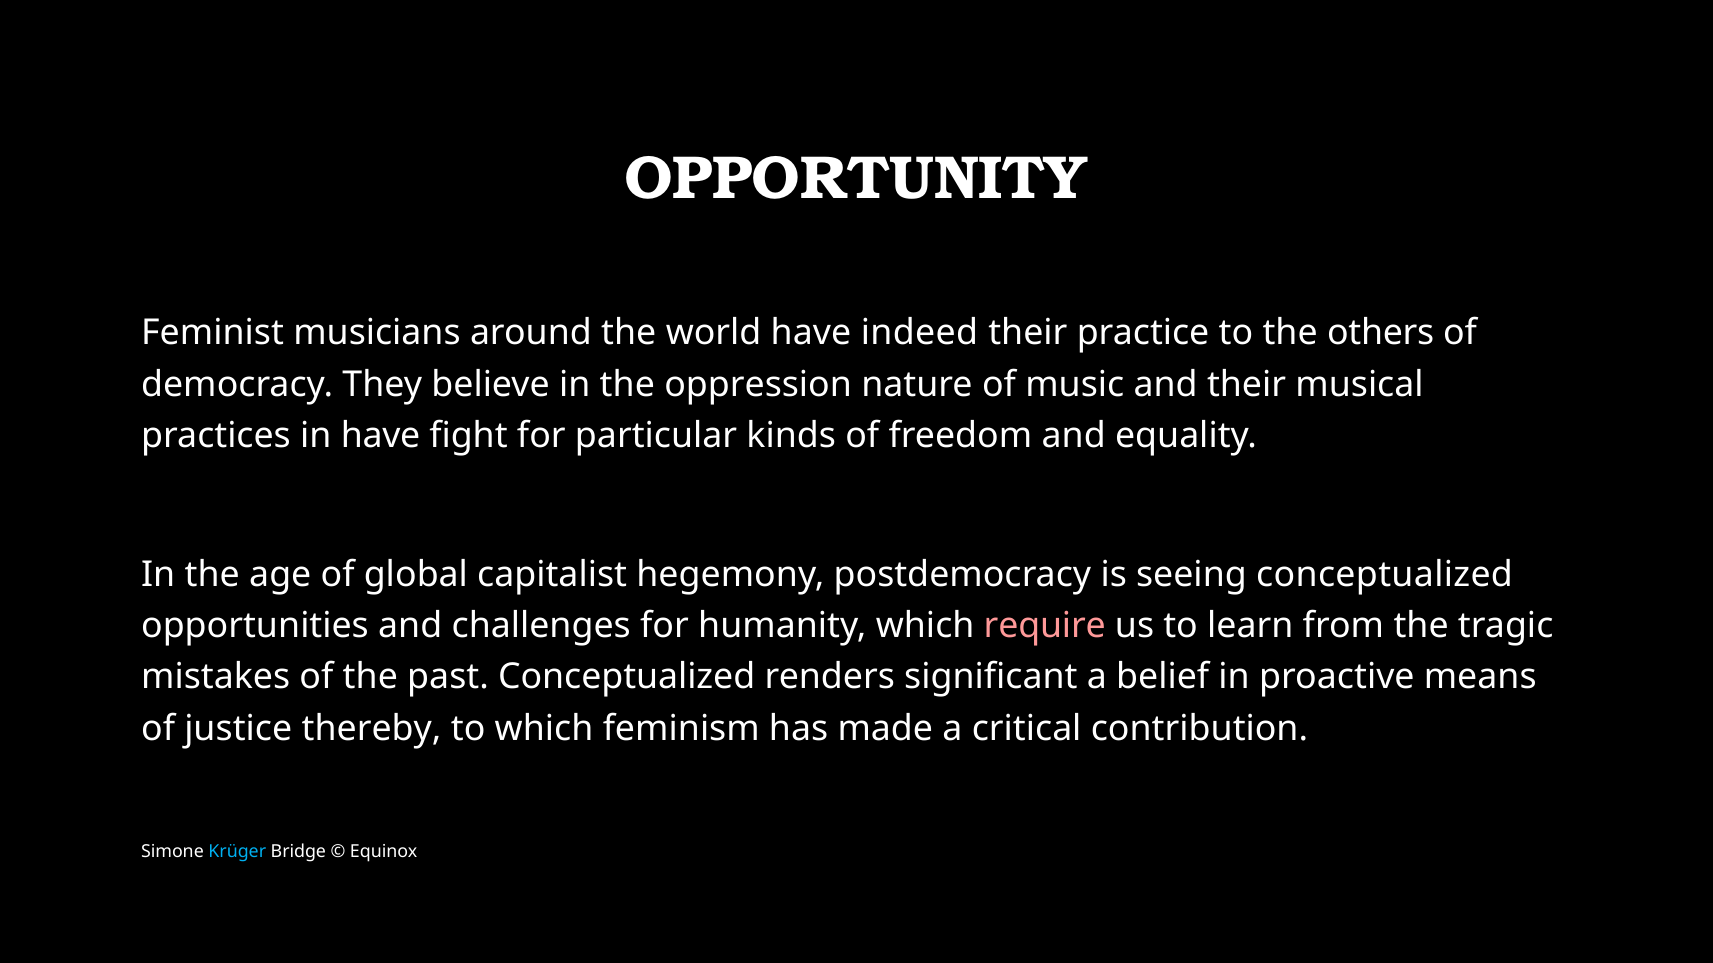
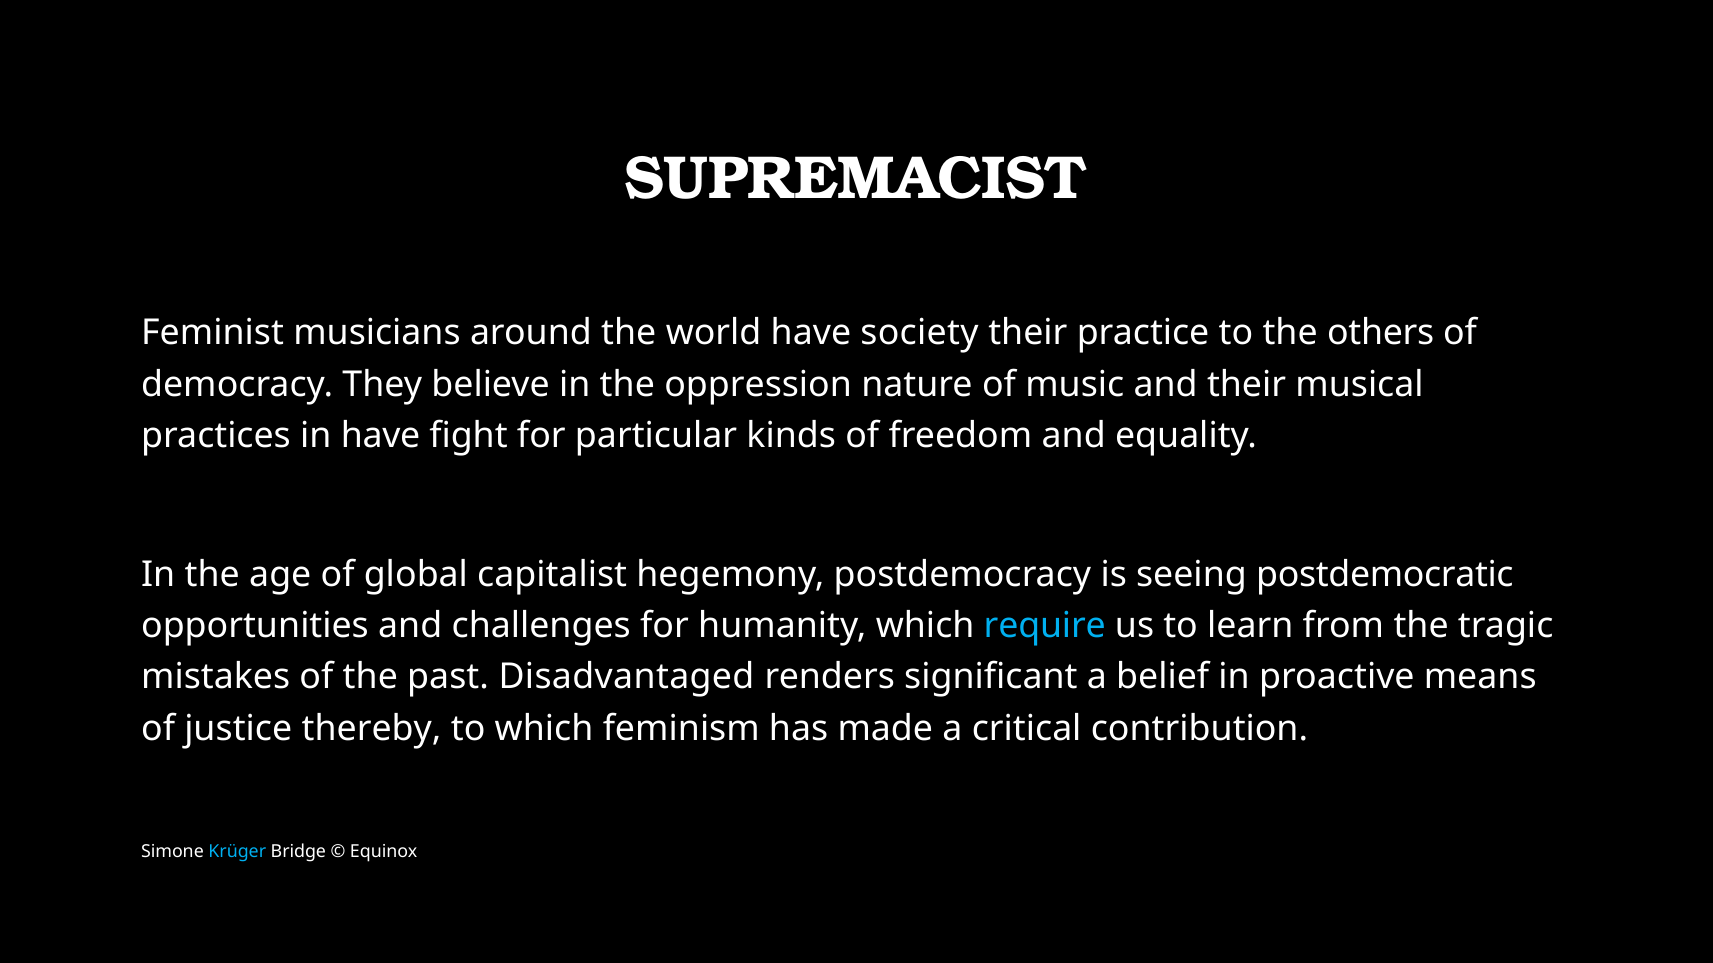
OPPORTUNITY: OPPORTUNITY -> SUPREMACIST
indeed: indeed -> society
seeing conceptualized: conceptualized -> postdemocratic
require colour: pink -> light blue
past Conceptualized: Conceptualized -> Disadvantaged
